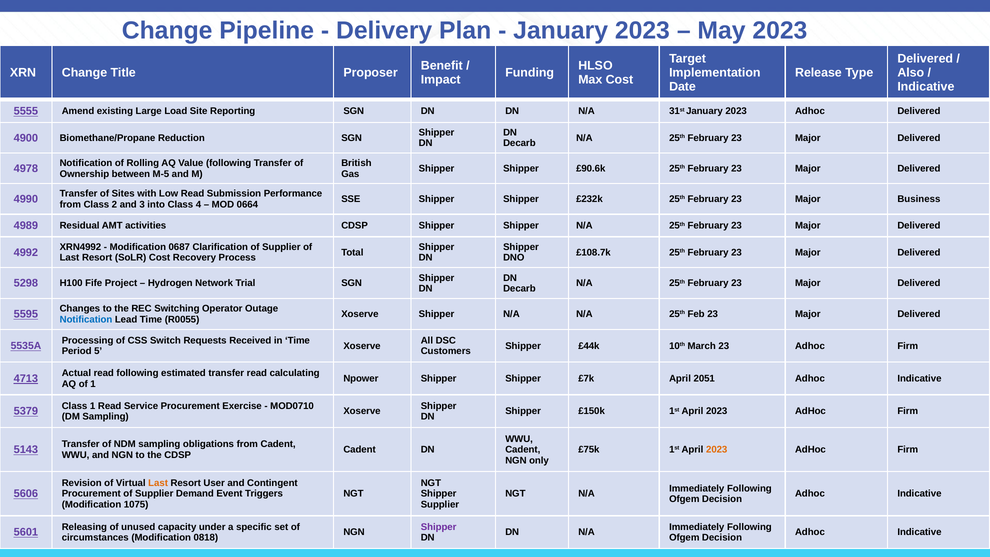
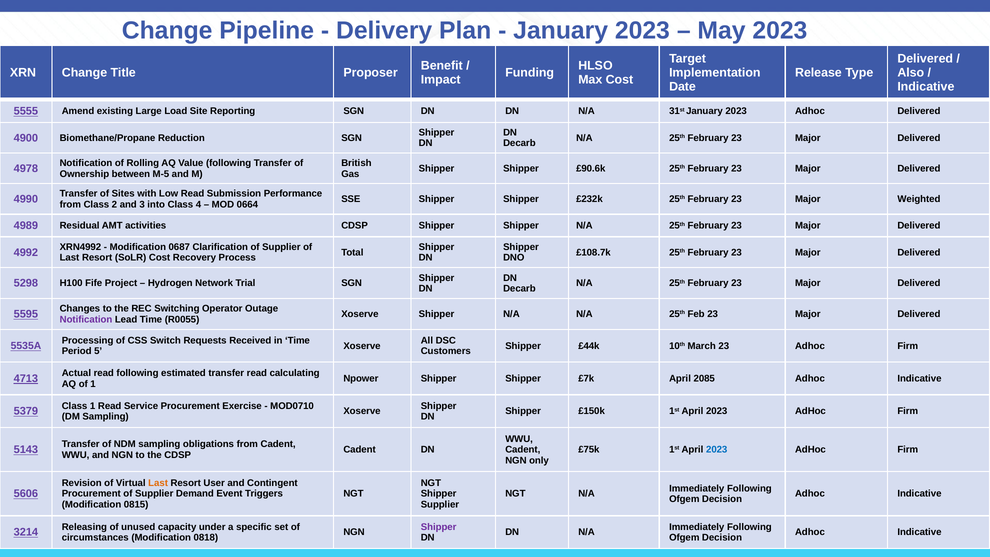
Business: Business -> Weighted
Notification at (86, 319) colour: blue -> purple
2051: 2051 -> 2085
2023 at (717, 450) colour: orange -> blue
1075: 1075 -> 0815
5601: 5601 -> 3214
